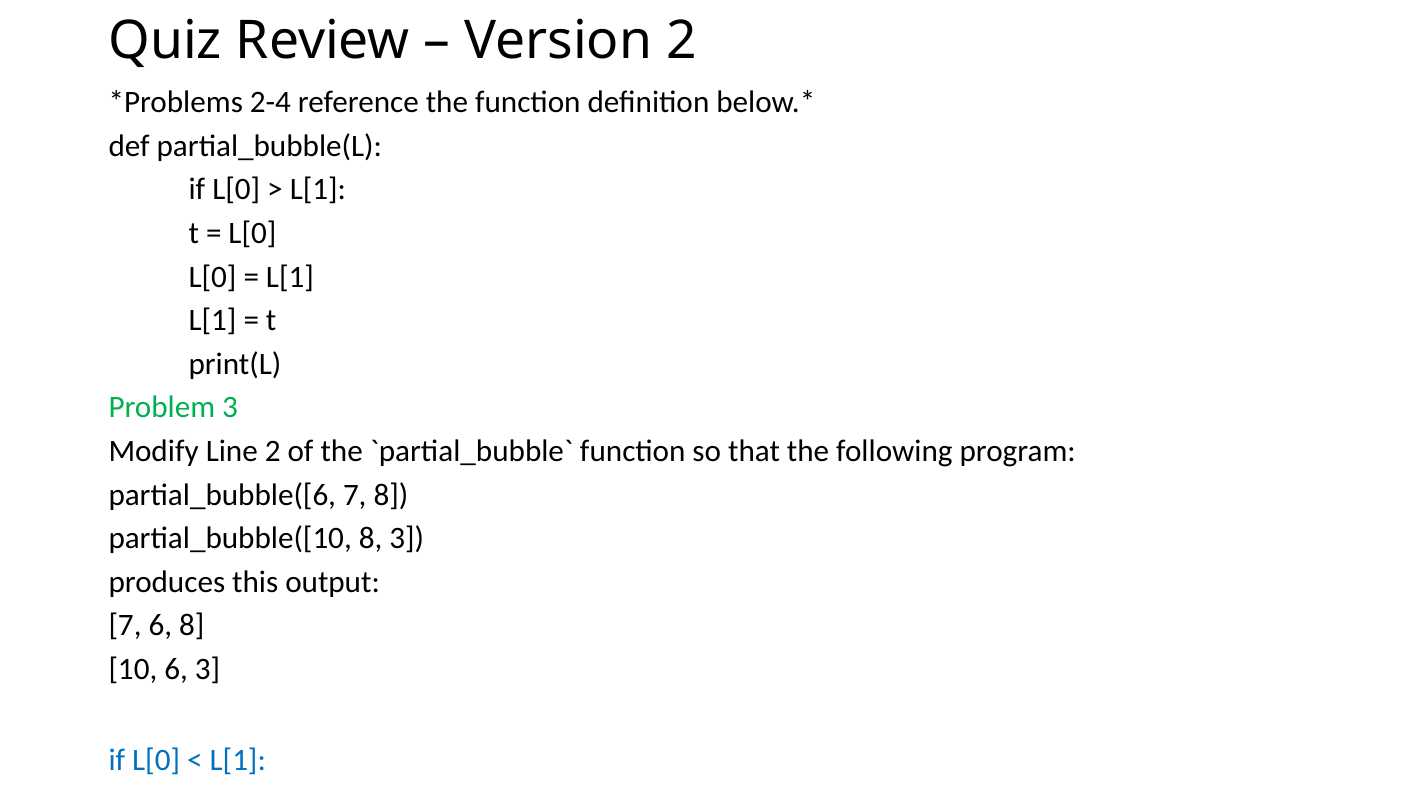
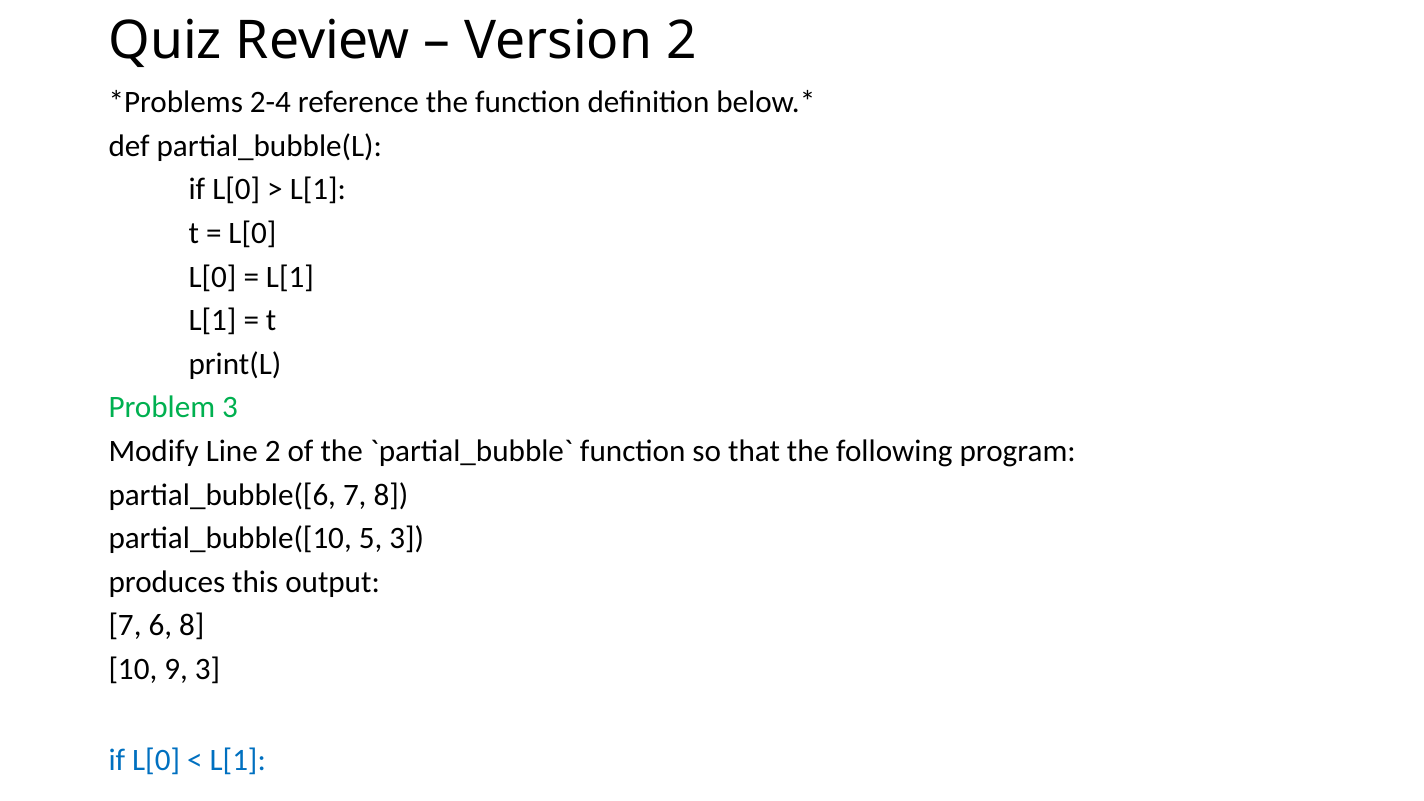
partial_bubble([10 8: 8 -> 5
10 6: 6 -> 9
